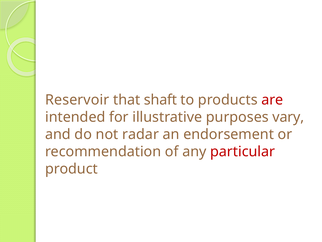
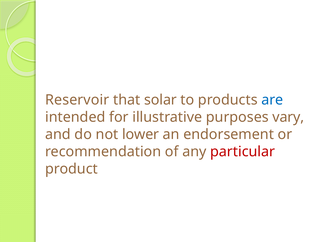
shaft: shaft -> solar
are colour: red -> blue
radar: radar -> lower
